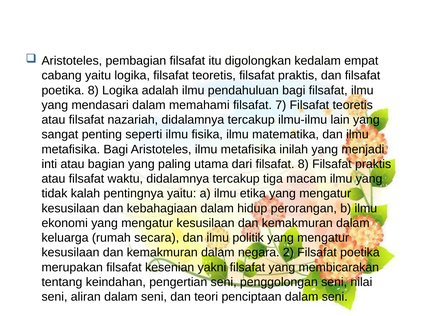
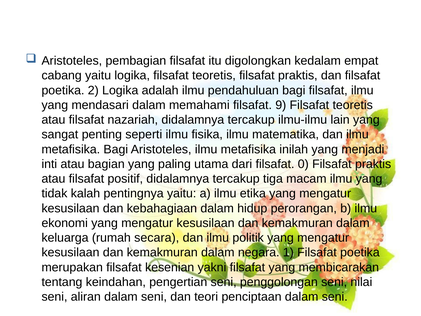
poetika 8: 8 -> 2
7: 7 -> 9
filsafat 8: 8 -> 0
waktu: waktu -> positif
2: 2 -> 1
